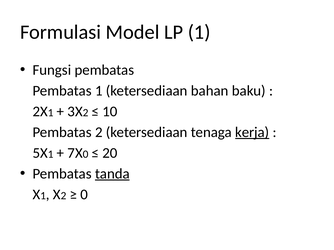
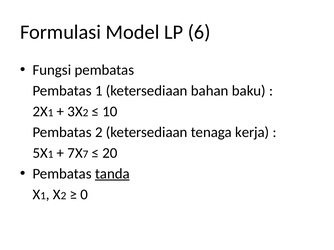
LP 1: 1 -> 6
kerja underline: present -> none
0 at (86, 154): 0 -> 7
